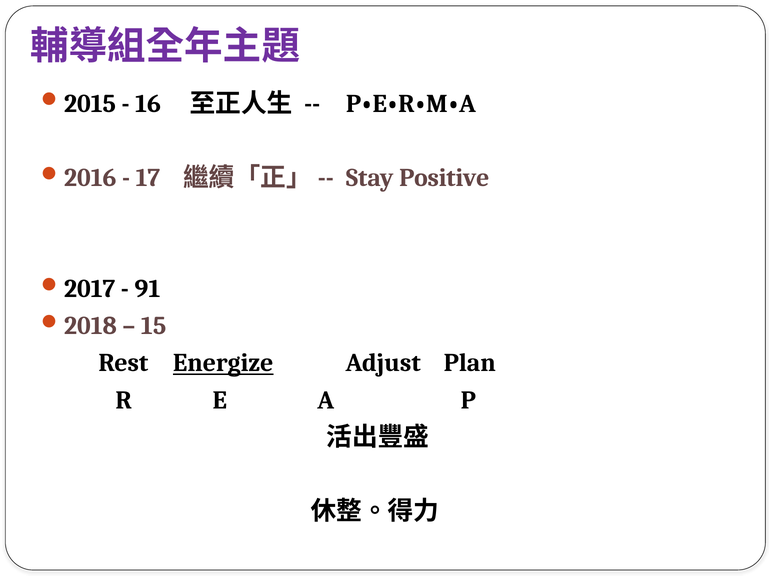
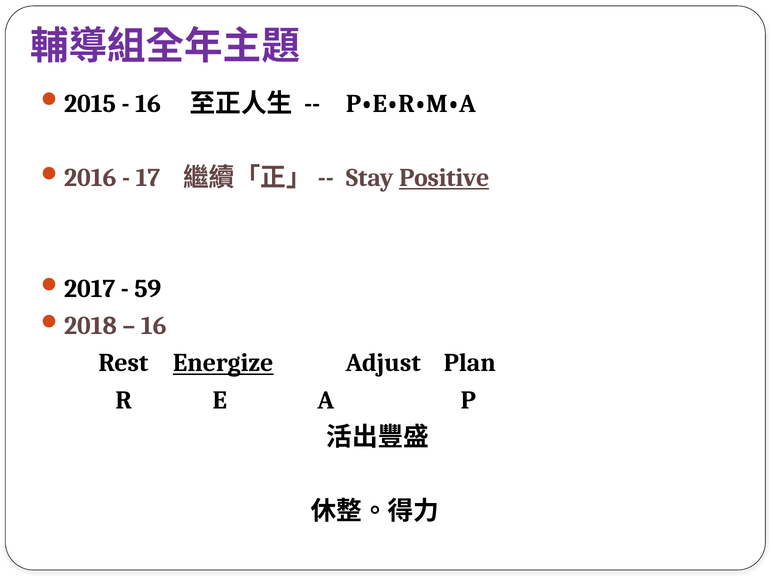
Positive underline: none -> present
91: 91 -> 59
15 at (154, 326): 15 -> 16
